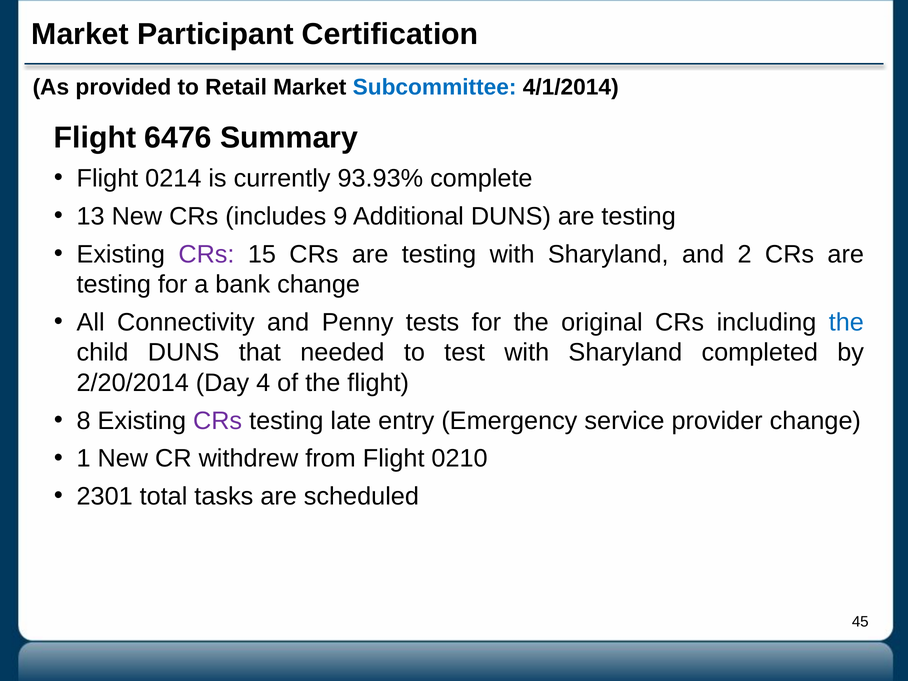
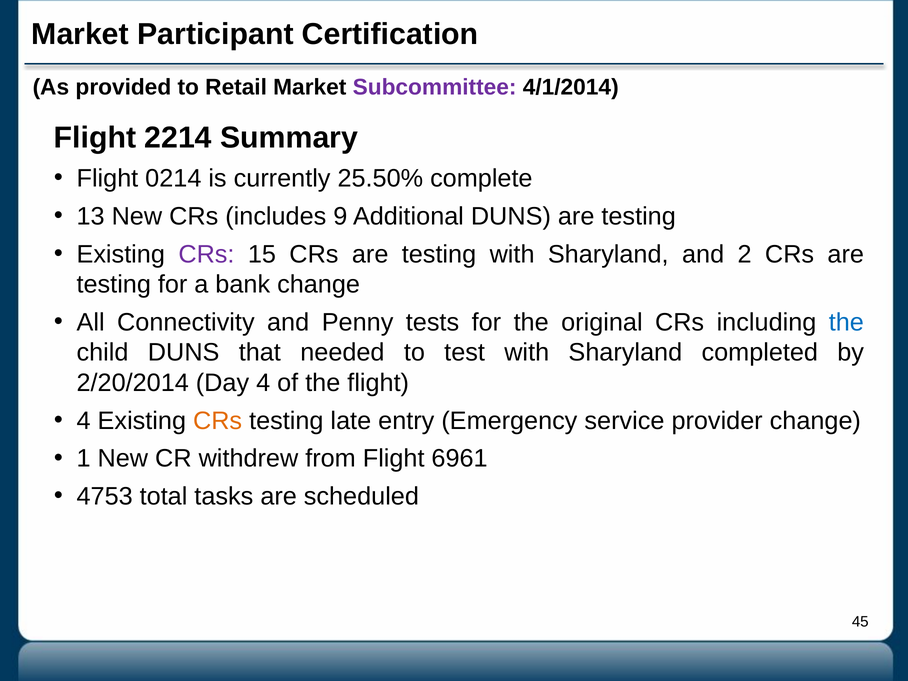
Subcommittee colour: blue -> purple
6476: 6476 -> 2214
93.93%: 93.93% -> 25.50%
8 at (84, 421): 8 -> 4
CRs at (218, 421) colour: purple -> orange
0210: 0210 -> 6961
2301: 2301 -> 4753
